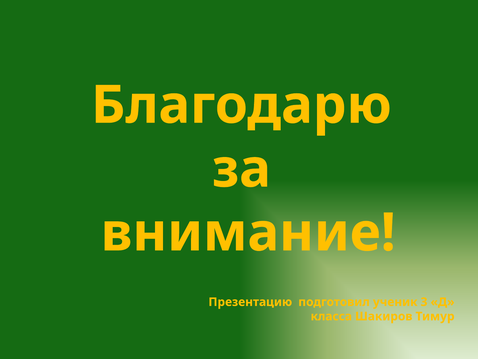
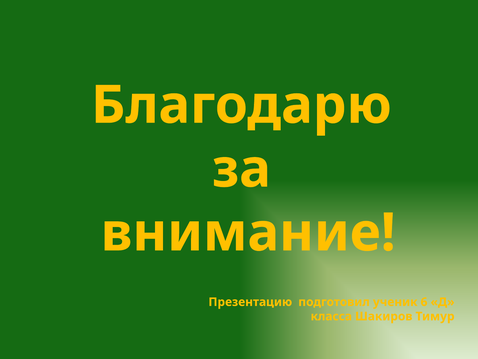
3: 3 -> 6
